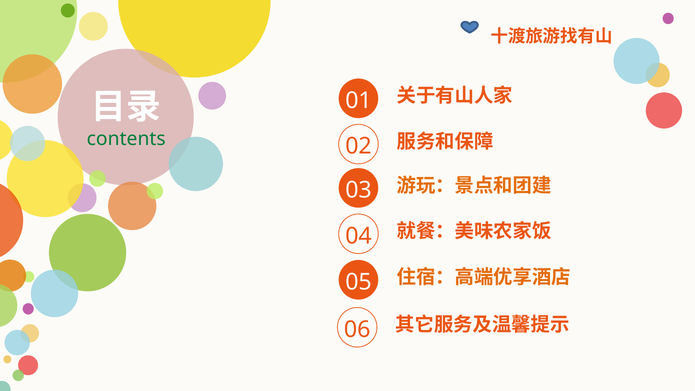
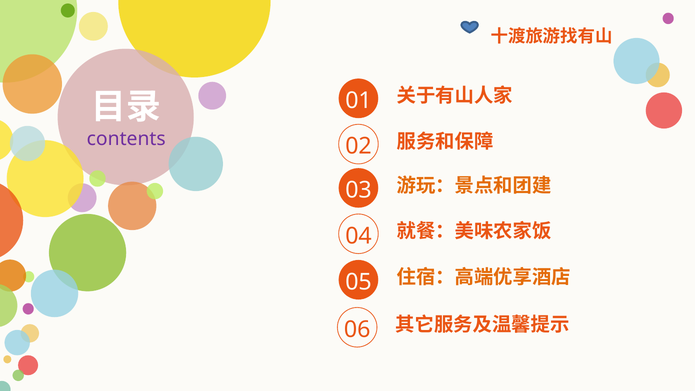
contents colour: green -> purple
